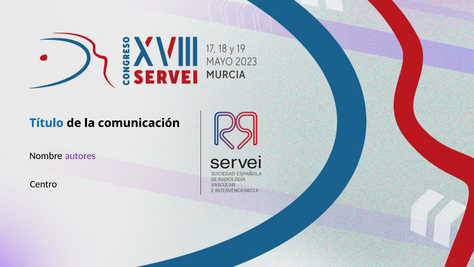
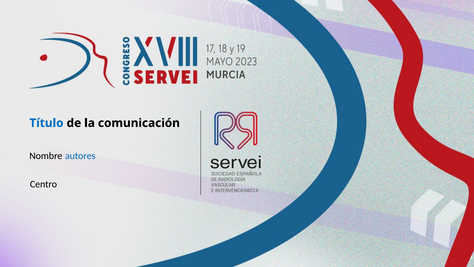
autores colour: purple -> blue
